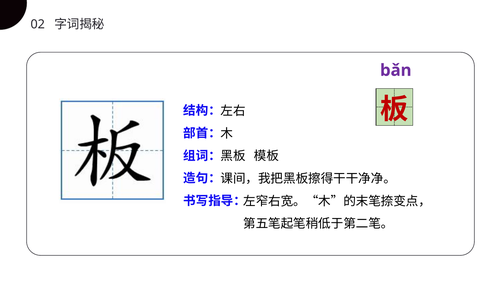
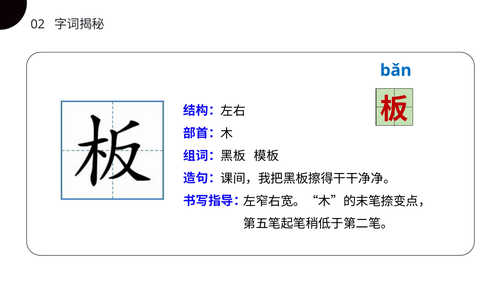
bǎn colour: purple -> blue
